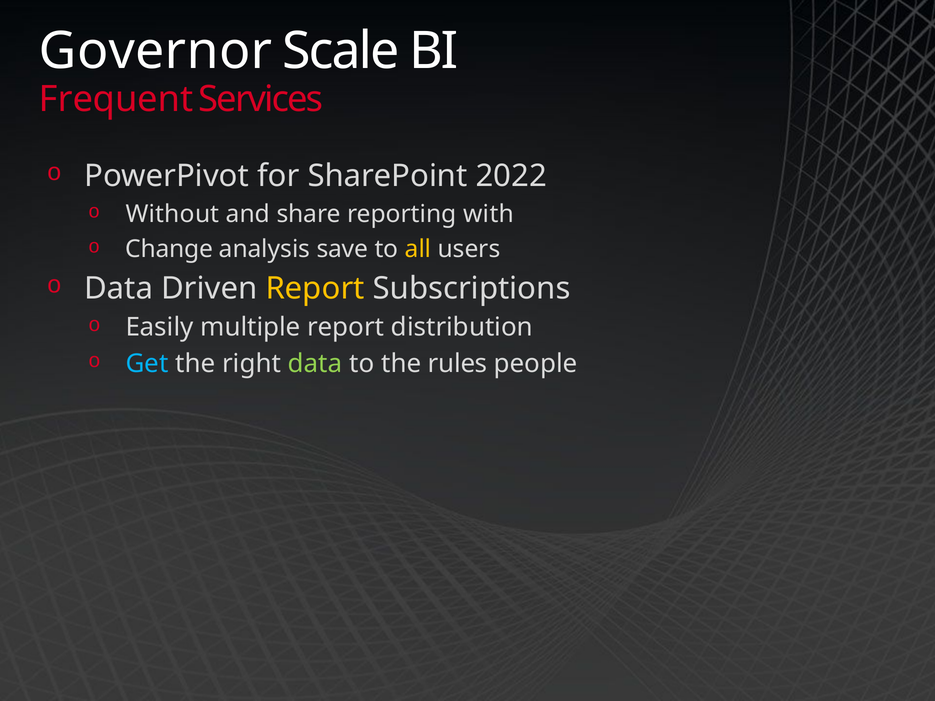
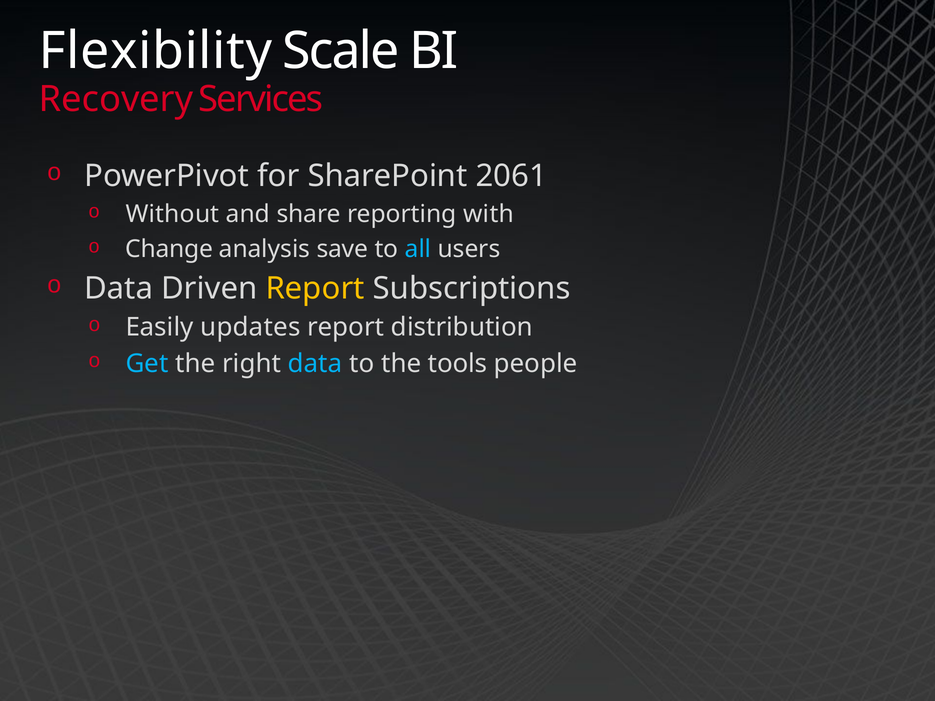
Governor: Governor -> Flexibility
Frequent: Frequent -> Recovery
2022: 2022 -> 2061
all colour: yellow -> light blue
multiple: multiple -> updates
data at (315, 364) colour: light green -> light blue
rules: rules -> tools
